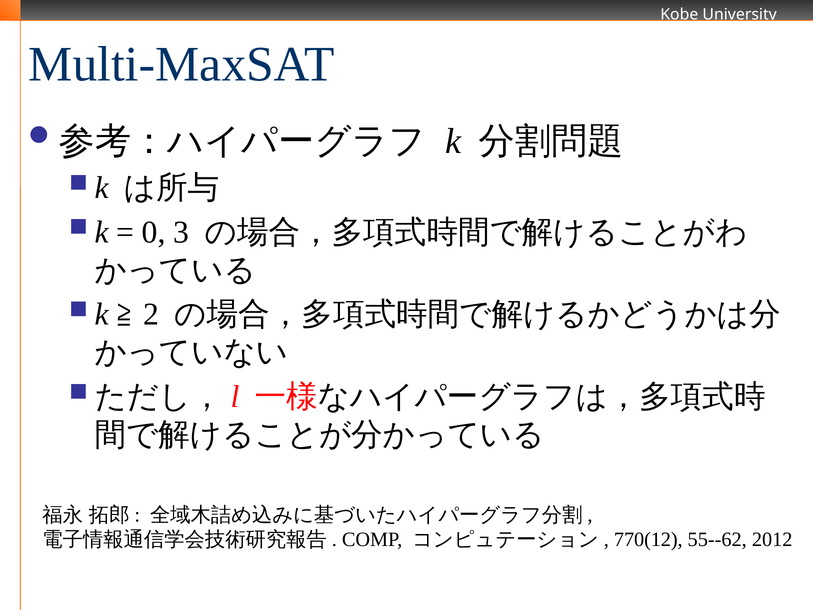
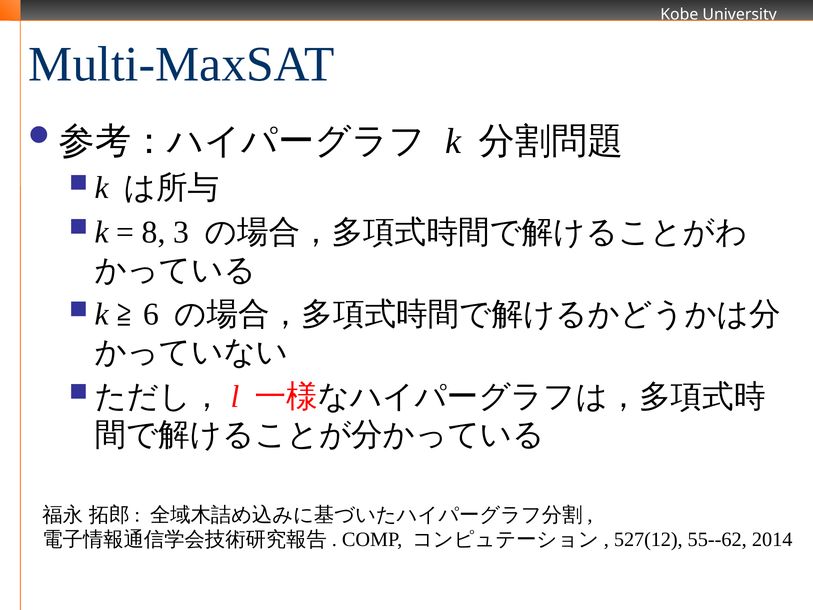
0: 0 -> 8
2: 2 -> 6
770(12: 770(12 -> 527(12
2012: 2012 -> 2014
